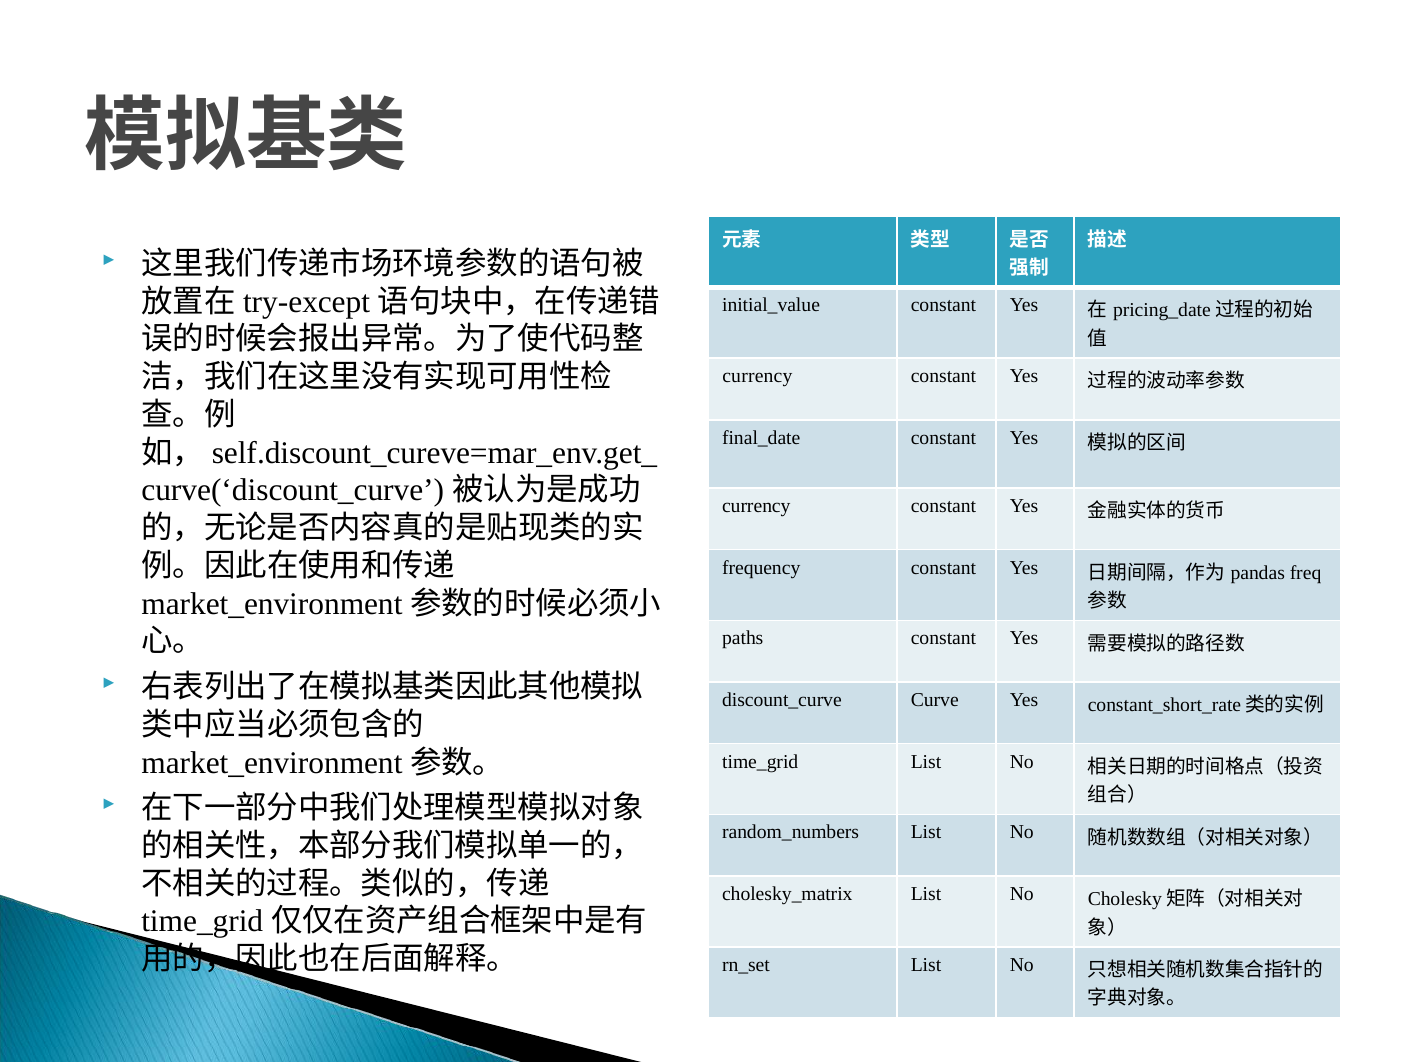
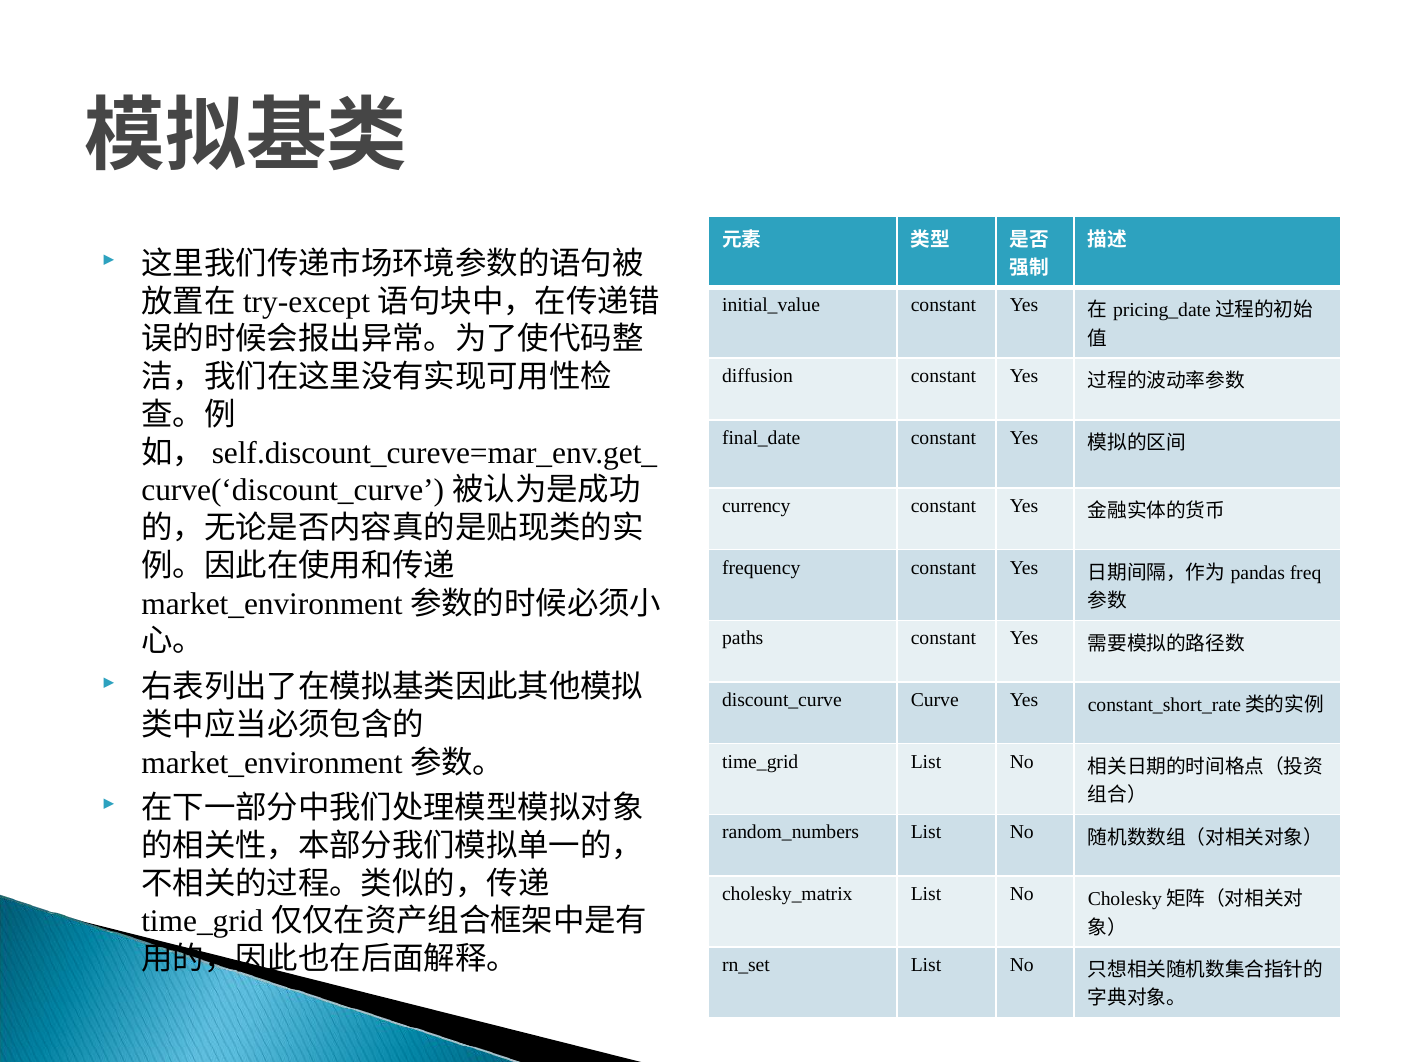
currency at (757, 376): currency -> diffusion
